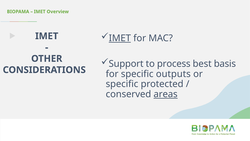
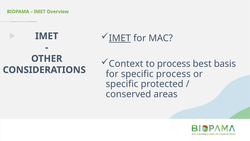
Support: Support -> Context
specific outputs: outputs -> process
areas underline: present -> none
